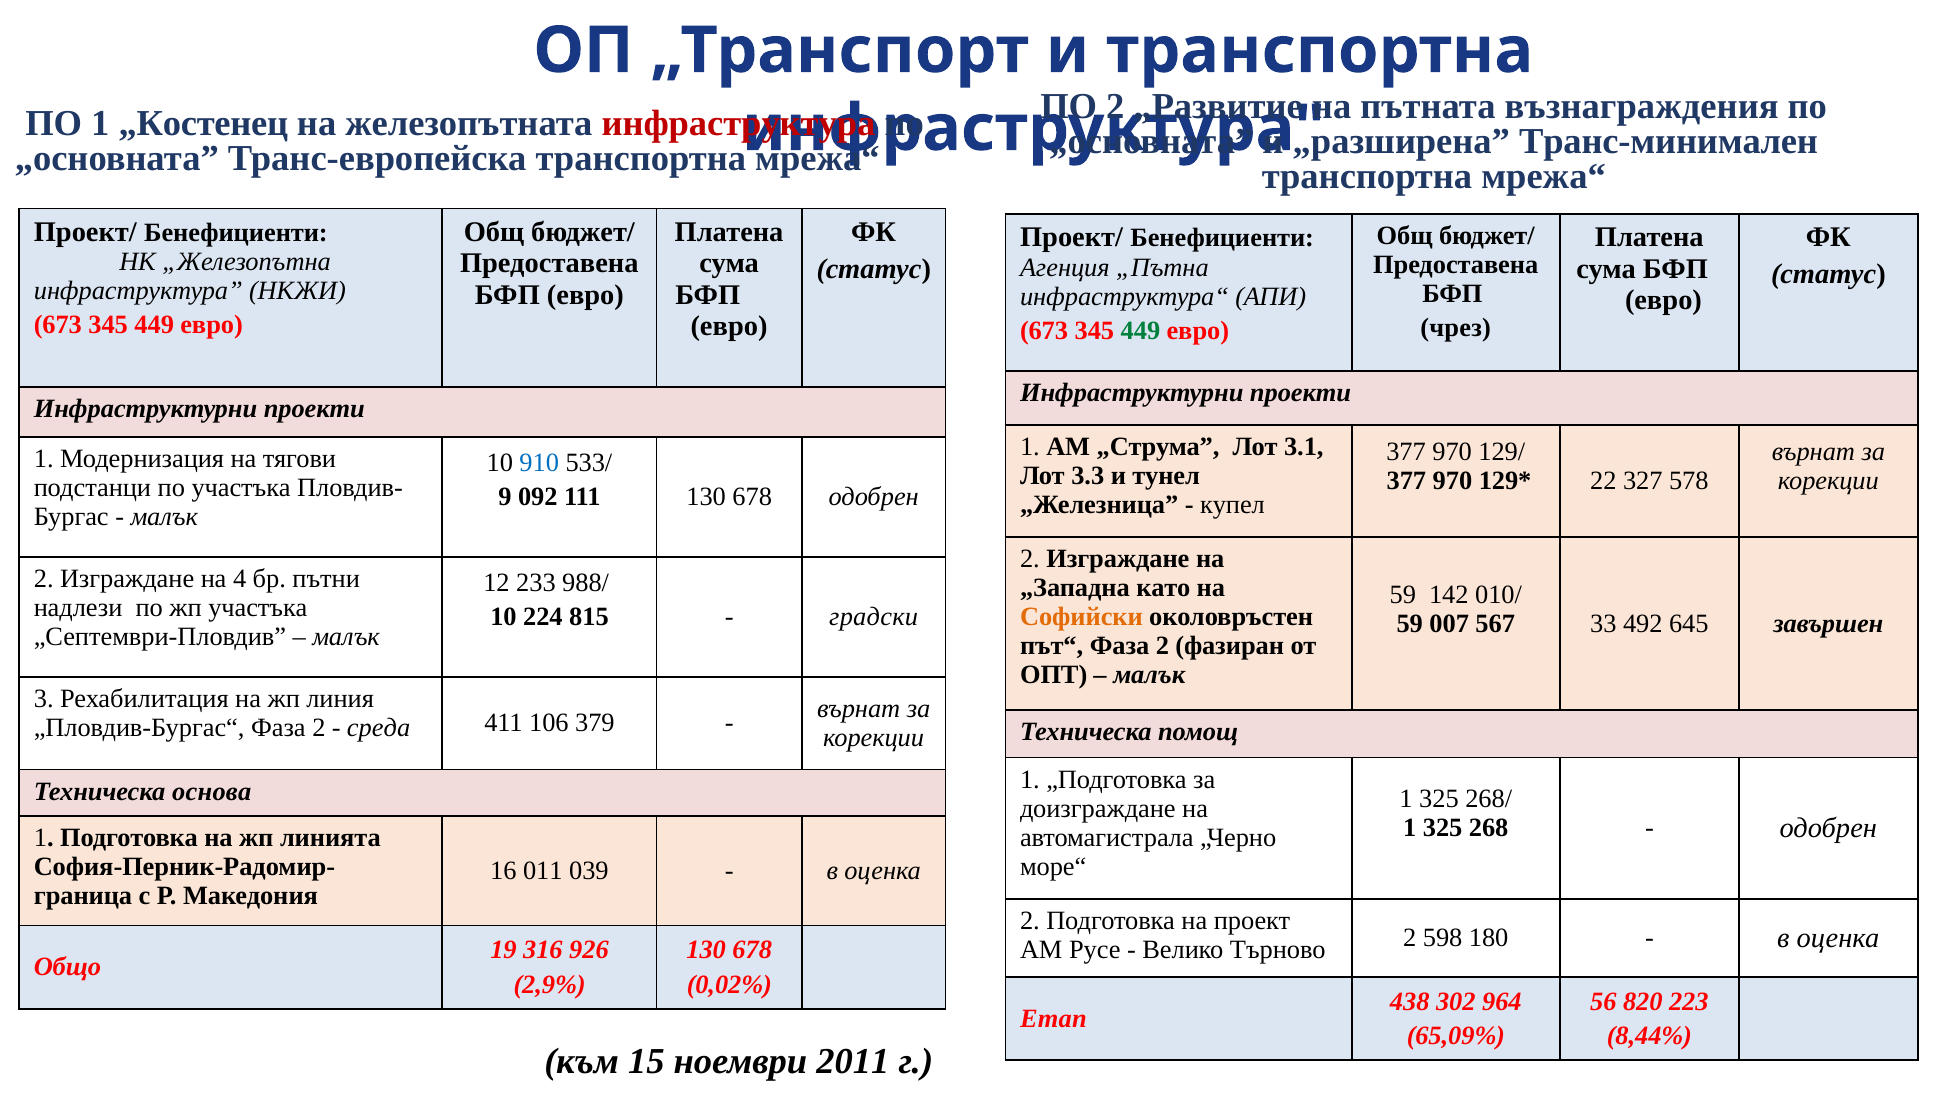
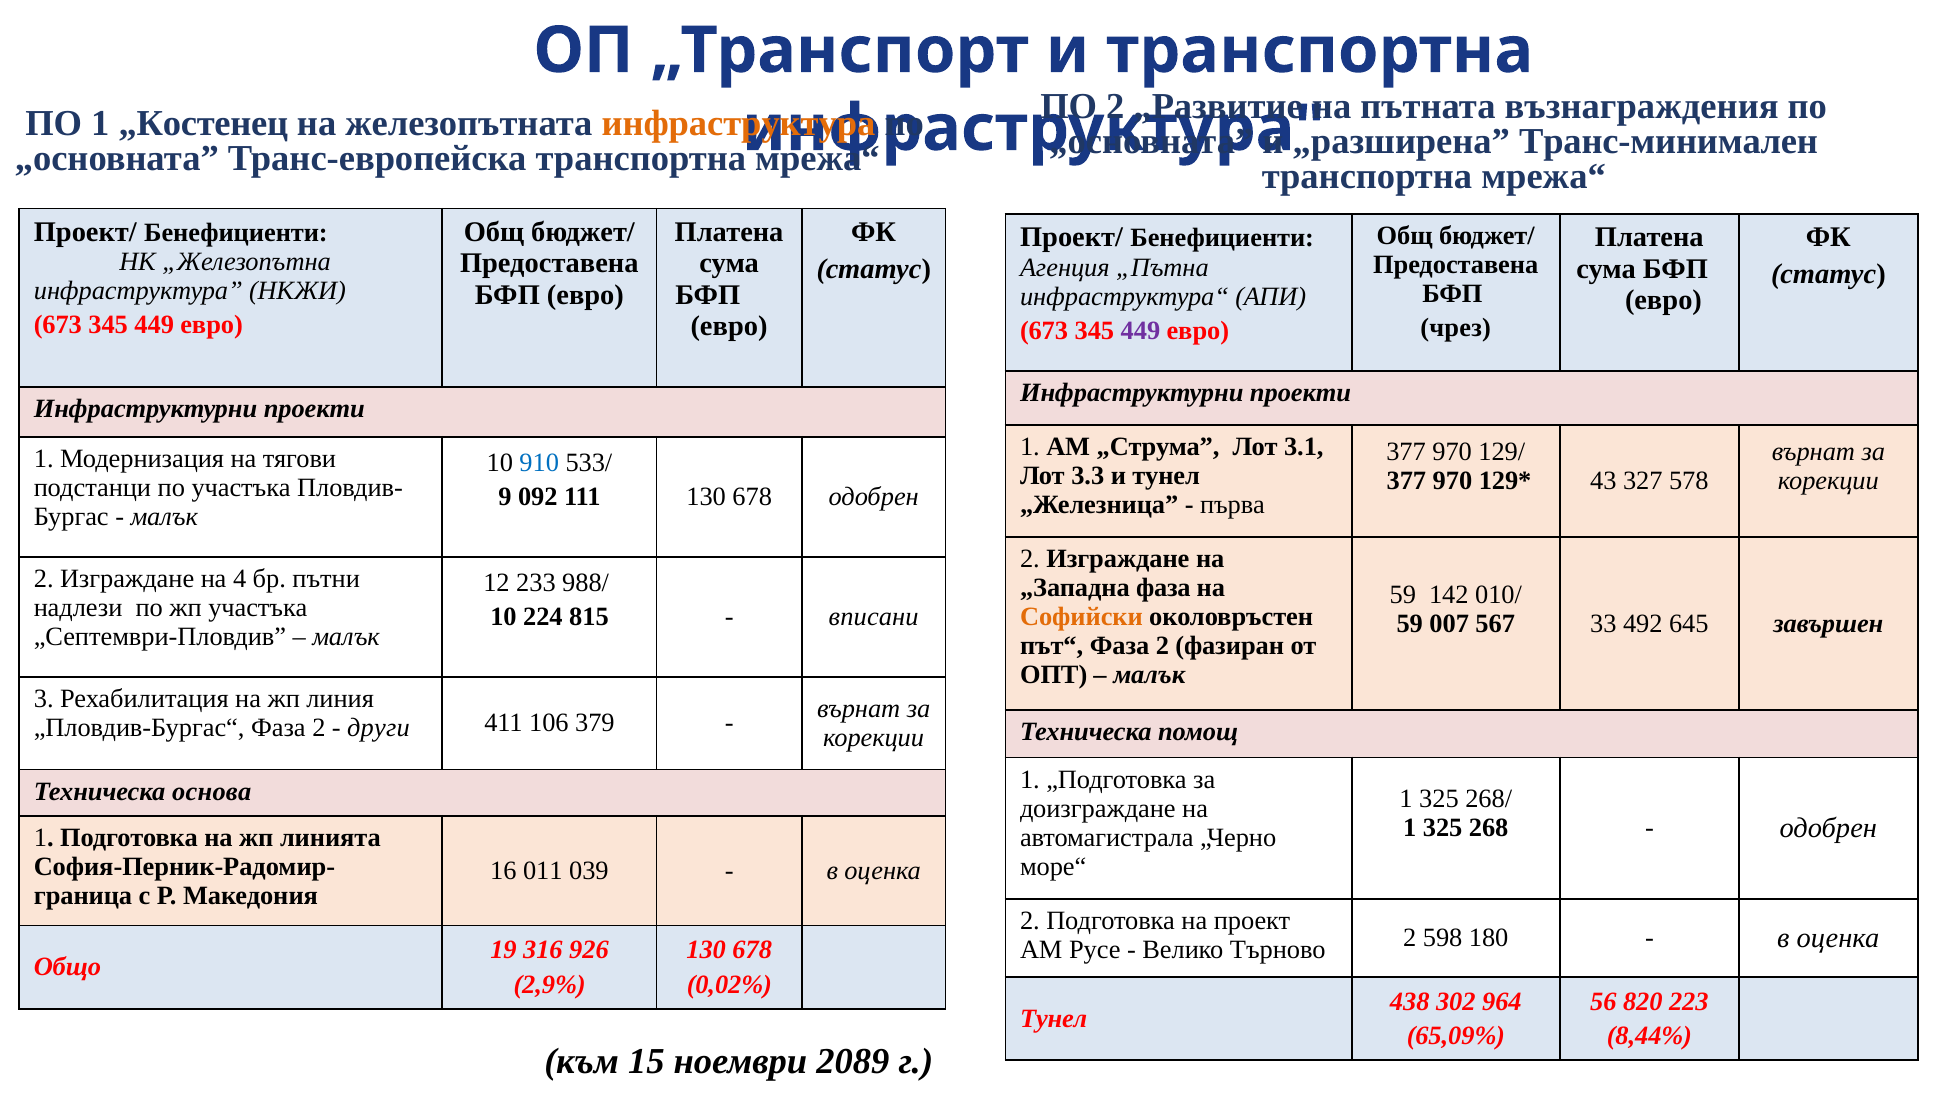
инфраструктура at (738, 124) colour: red -> orange
449 at (1140, 331) colour: green -> purple
22: 22 -> 43
купел: купел -> първа
„Западна като: като -> фаза
градски: градски -> вписани
среда: среда -> други
Етап at (1053, 1019): Етап -> Тунел
2011: 2011 -> 2089
